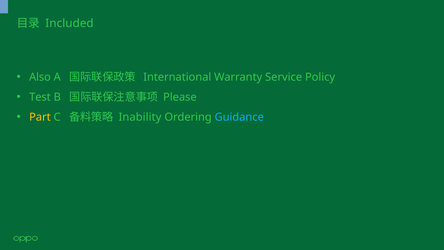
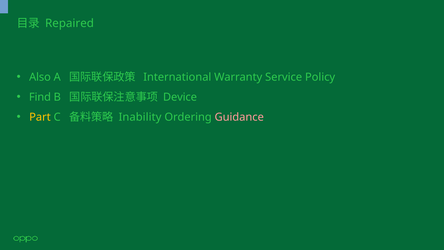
Included: Included -> Repaired
Test: Test -> Find
Please: Please -> Device
Guidance colour: light blue -> pink
